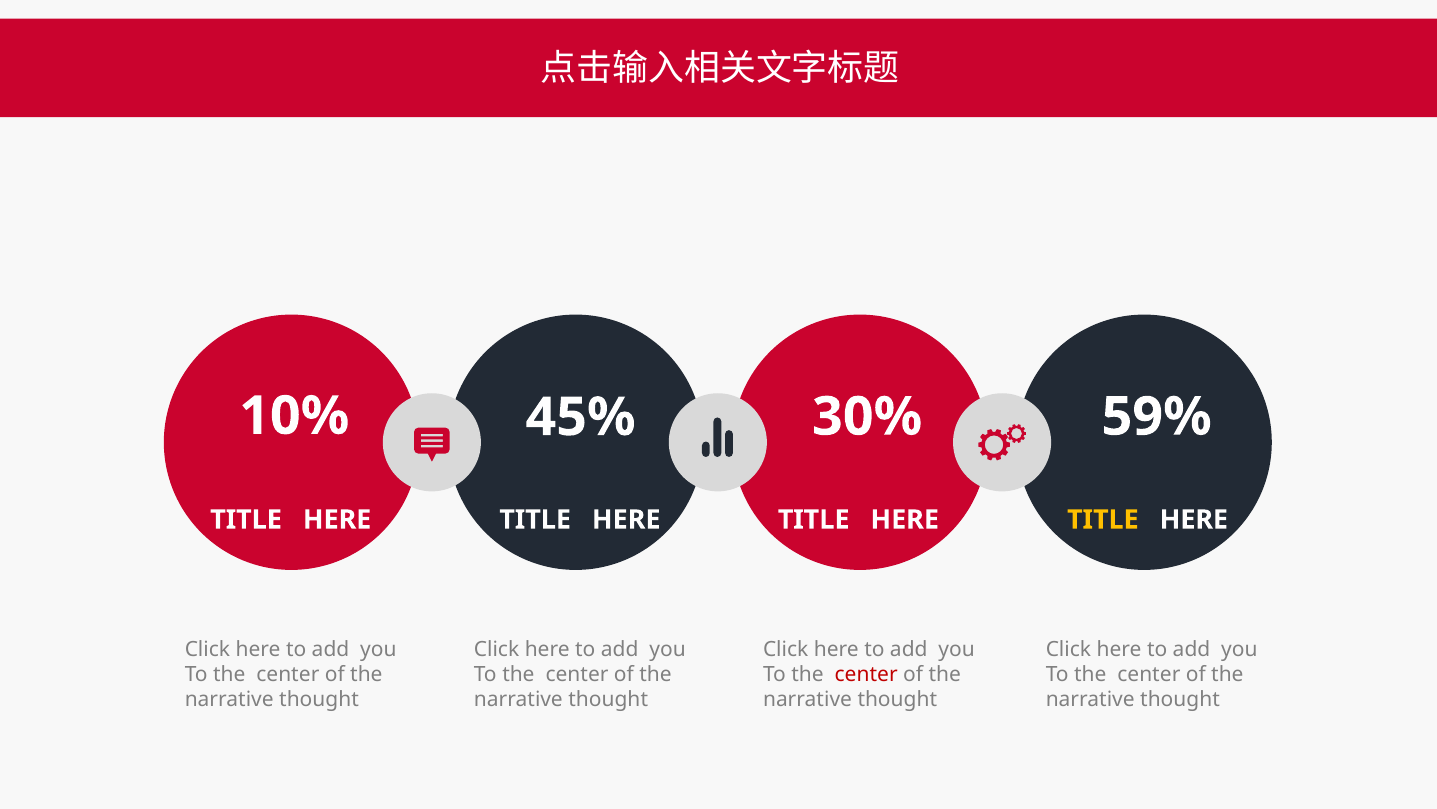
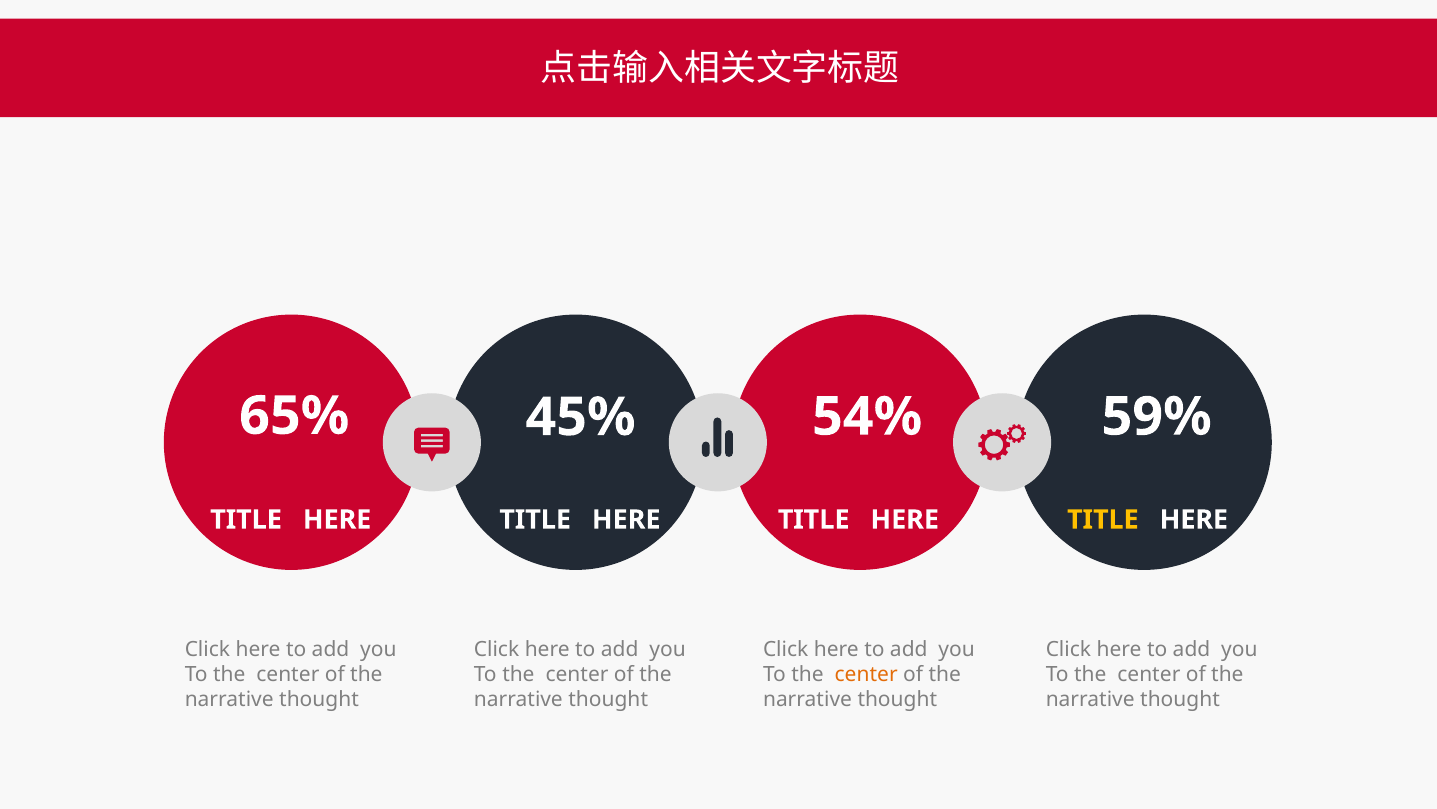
10%: 10% -> 65%
30%: 30% -> 54%
center at (866, 674) colour: red -> orange
